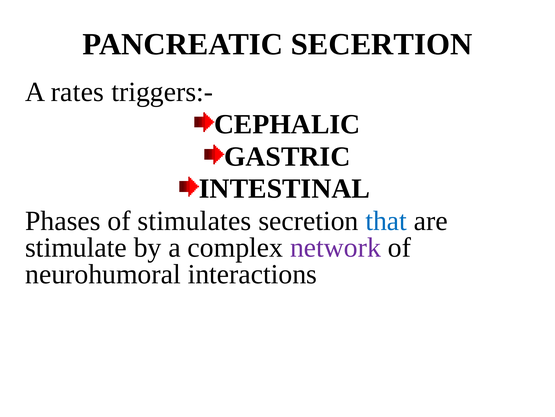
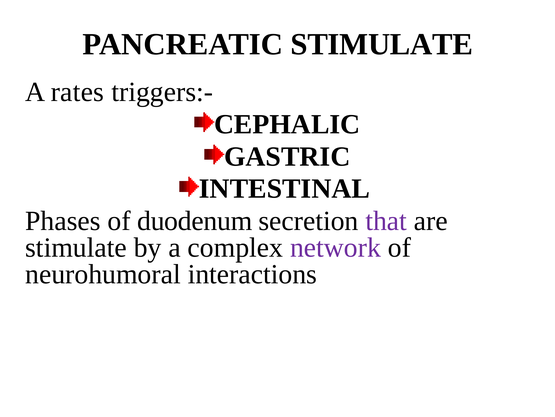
PANCREATIC SECERTION: SECERTION -> STIMULATE
stimulates: stimulates -> duodenum
that colour: blue -> purple
